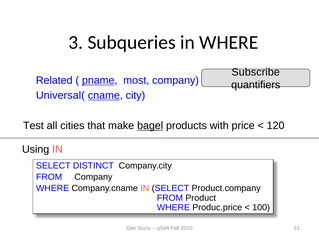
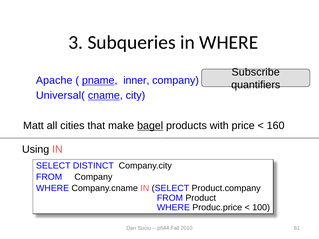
Related: Related -> Apache
most: most -> inner
Test: Test -> Matt
120: 120 -> 160
